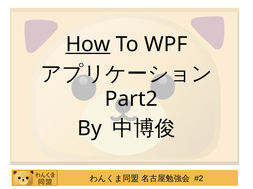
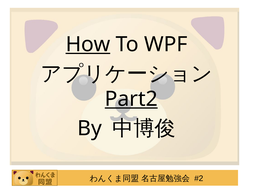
Part2 underline: none -> present
